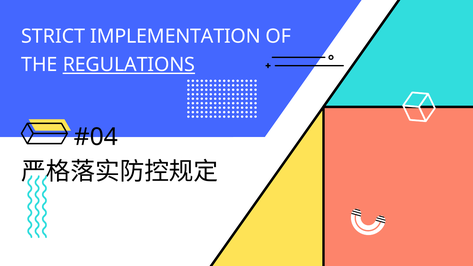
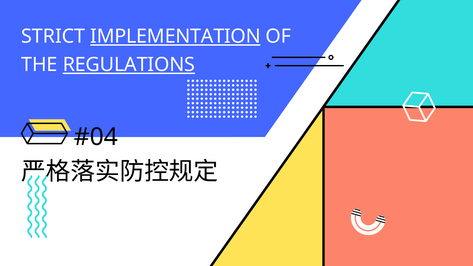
IMPLEMENTATION underline: none -> present
